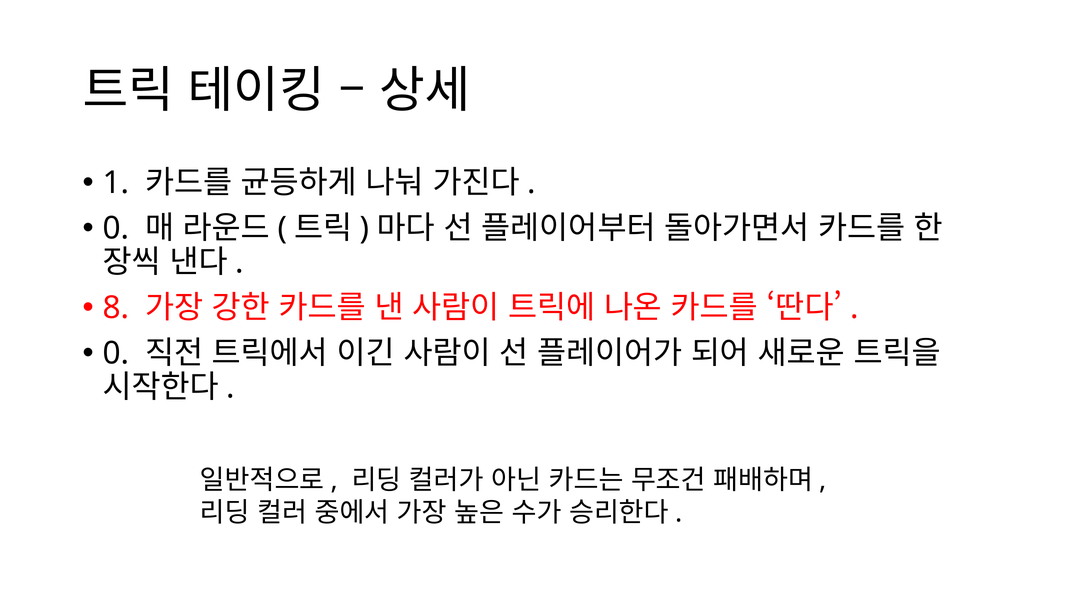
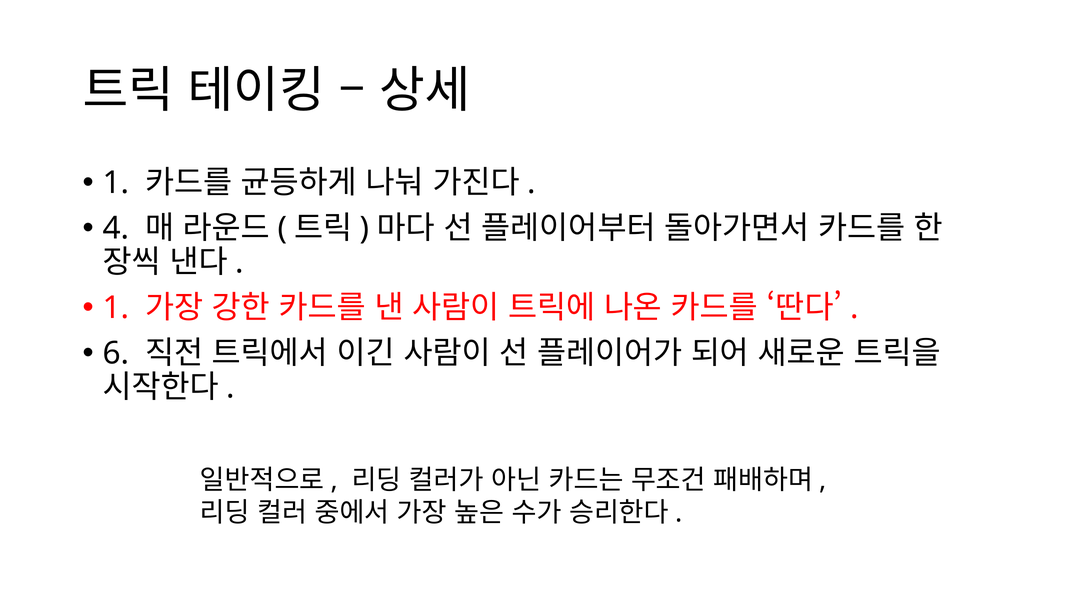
0 at (116, 229): 0 -> 4
8 at (116, 308): 8 -> 1
0 at (116, 353): 0 -> 6
